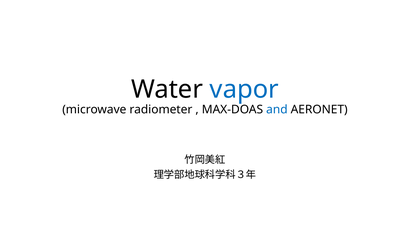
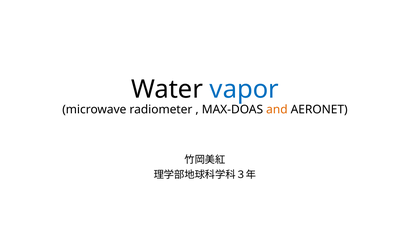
and colour: blue -> orange
